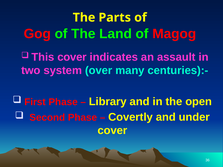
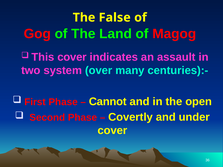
Parts: Parts -> False
Library: Library -> Cannot
